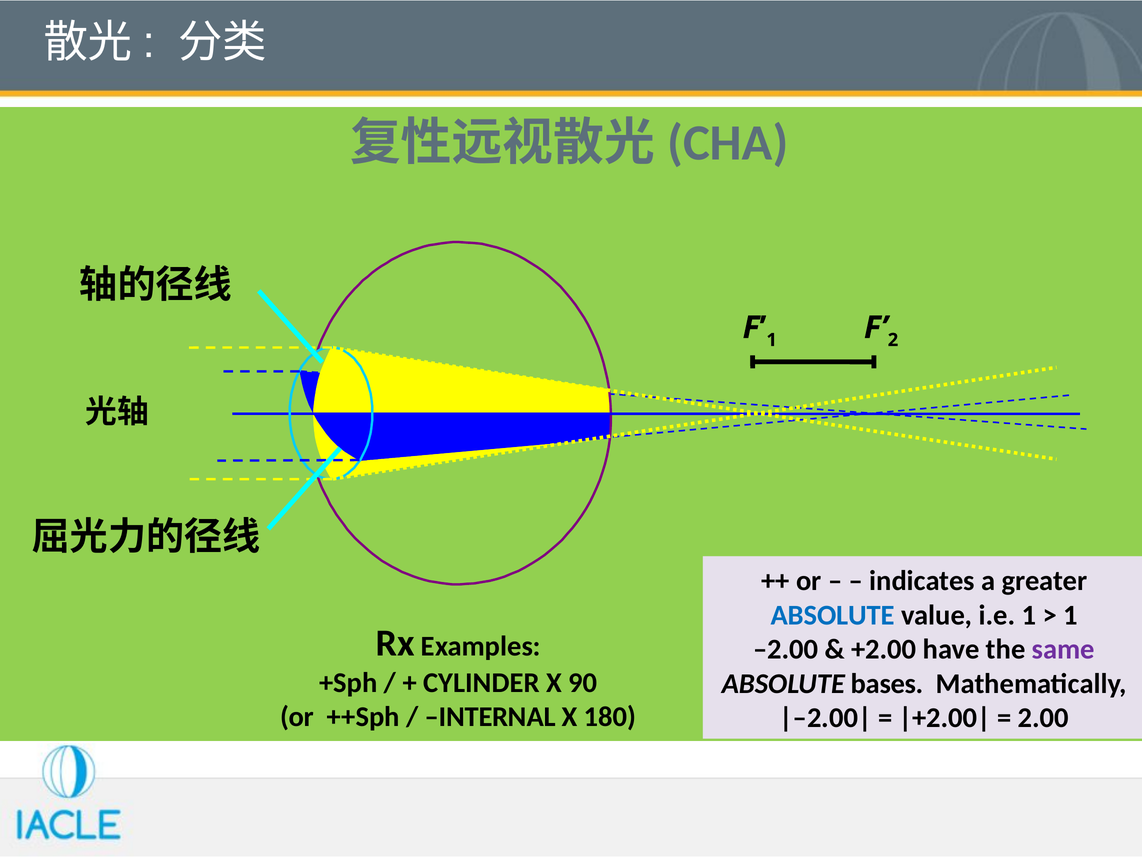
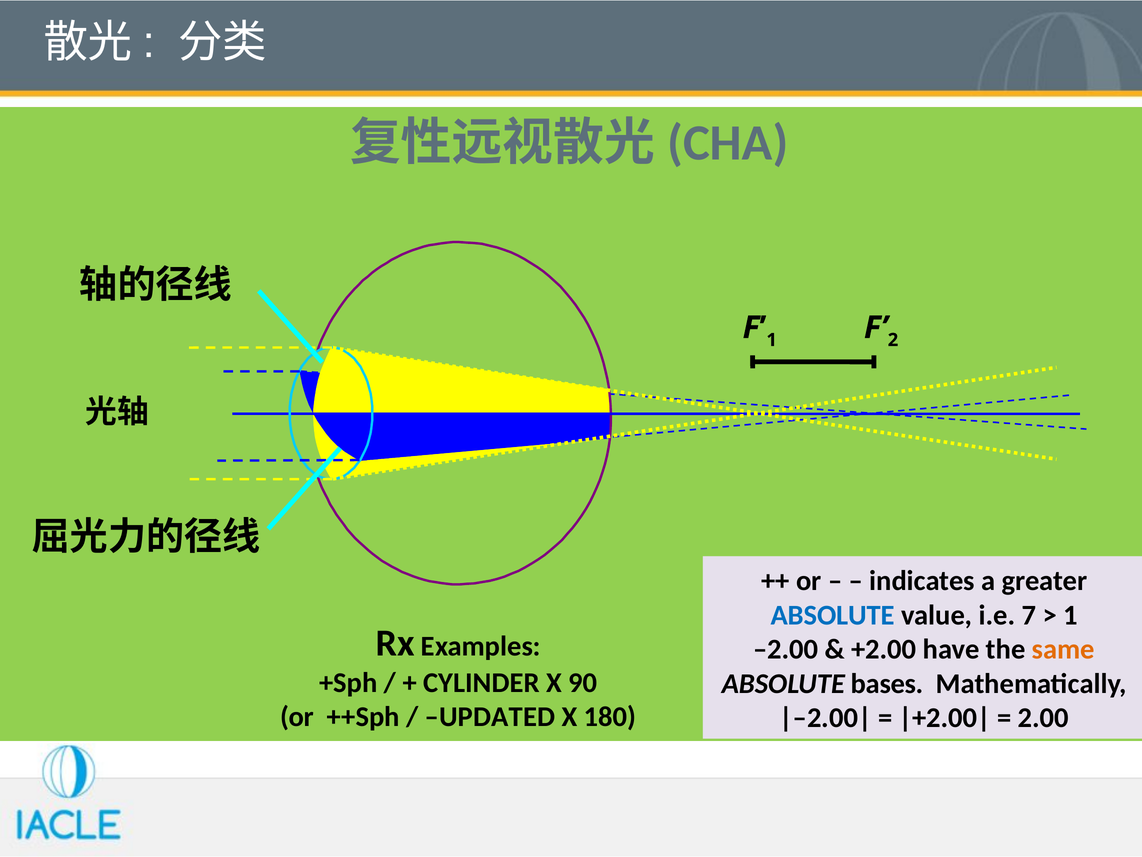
i.e 1: 1 -> 7
same colour: purple -> orange
INTERNAL: INTERNAL -> UPDATED
